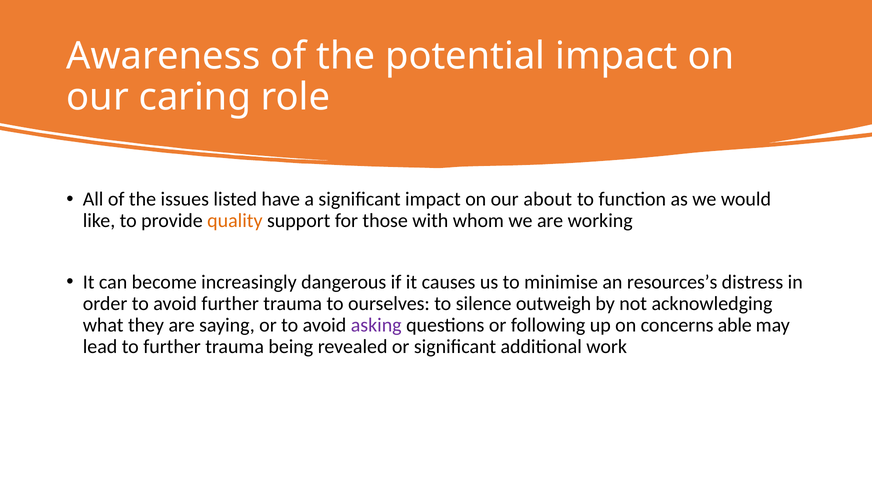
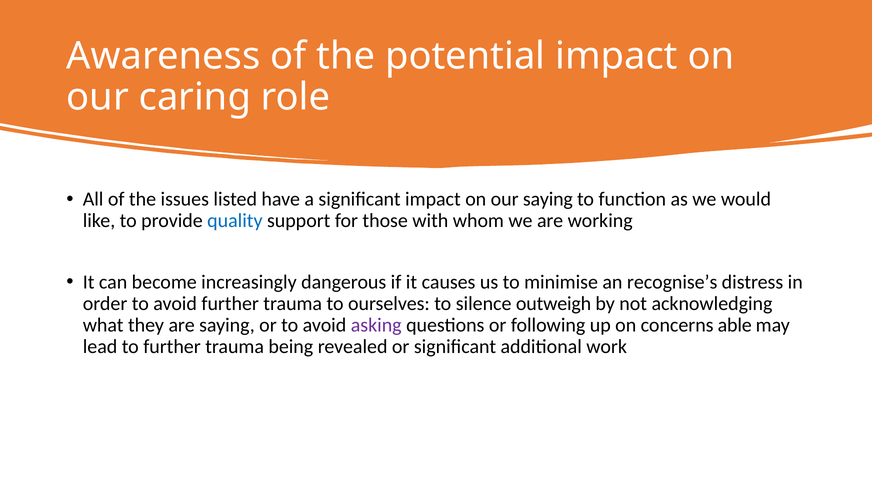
our about: about -> saying
quality colour: orange -> blue
resources’s: resources’s -> recognise’s
